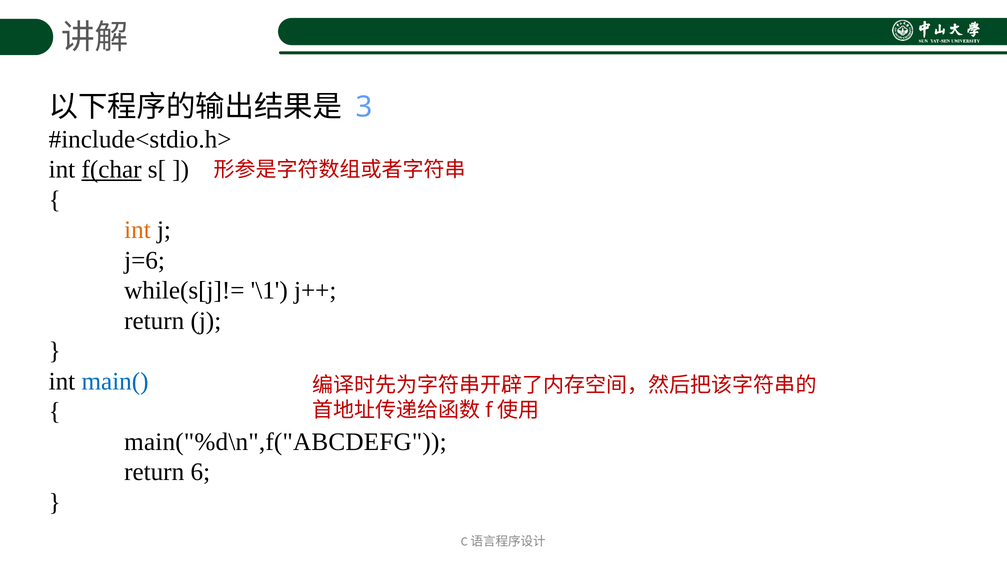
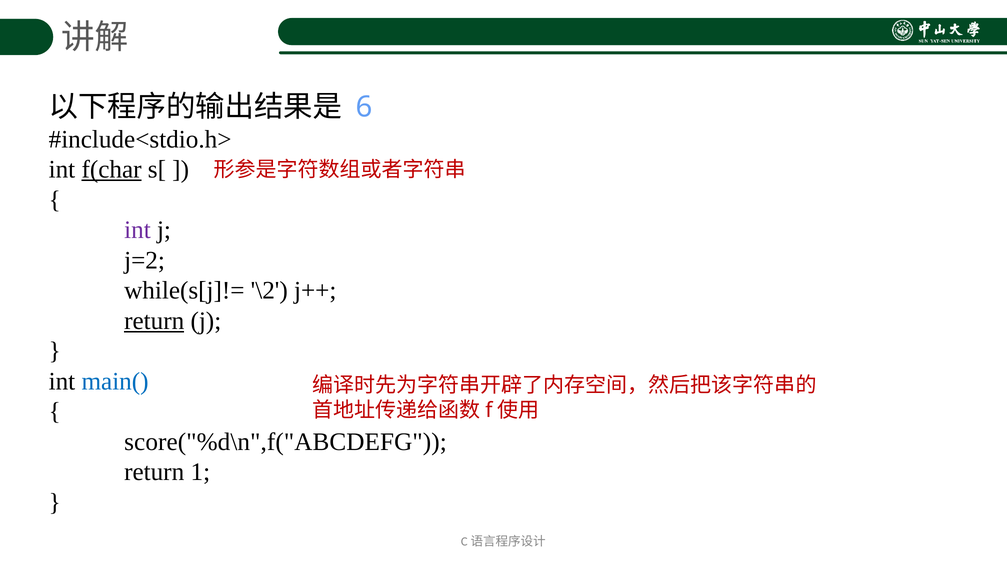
3: 3 -> 6
int at (137, 230) colour: orange -> purple
j=6: j=6 -> j=2
\1: \1 -> \2
return at (154, 320) underline: none -> present
main("%d\n",f("ABCDEFG: main("%d\n",f("ABCDEFG -> score("%d\n",f("ABCDEFG
6: 6 -> 1
